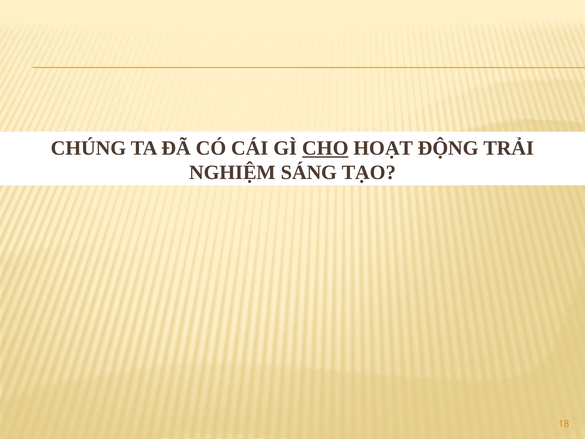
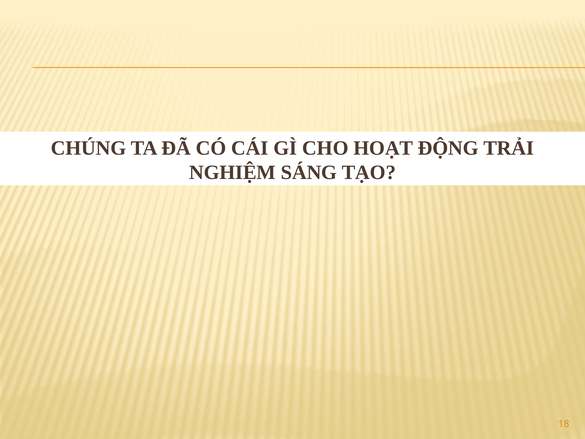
CHO underline: present -> none
